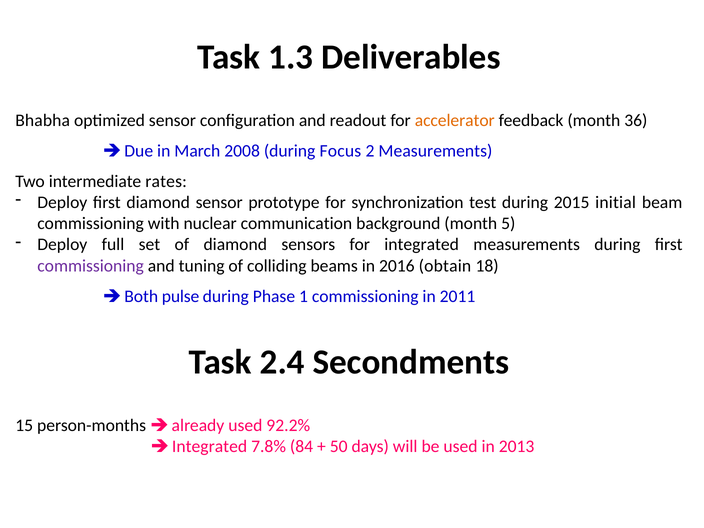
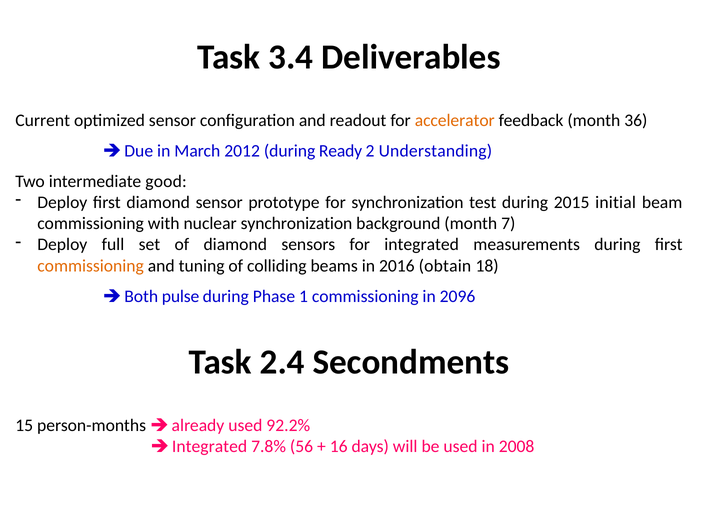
1.3: 1.3 -> 3.4
Bhabha: Bhabha -> Current
2008: 2008 -> 2012
Focus: Focus -> Ready
2 Measurements: Measurements -> Understanding
rates: rates -> good
nuclear communication: communication -> synchronization
5: 5 -> 7
commissioning at (91, 266) colour: purple -> orange
2011: 2011 -> 2096
84: 84 -> 56
50: 50 -> 16
2013: 2013 -> 2008
